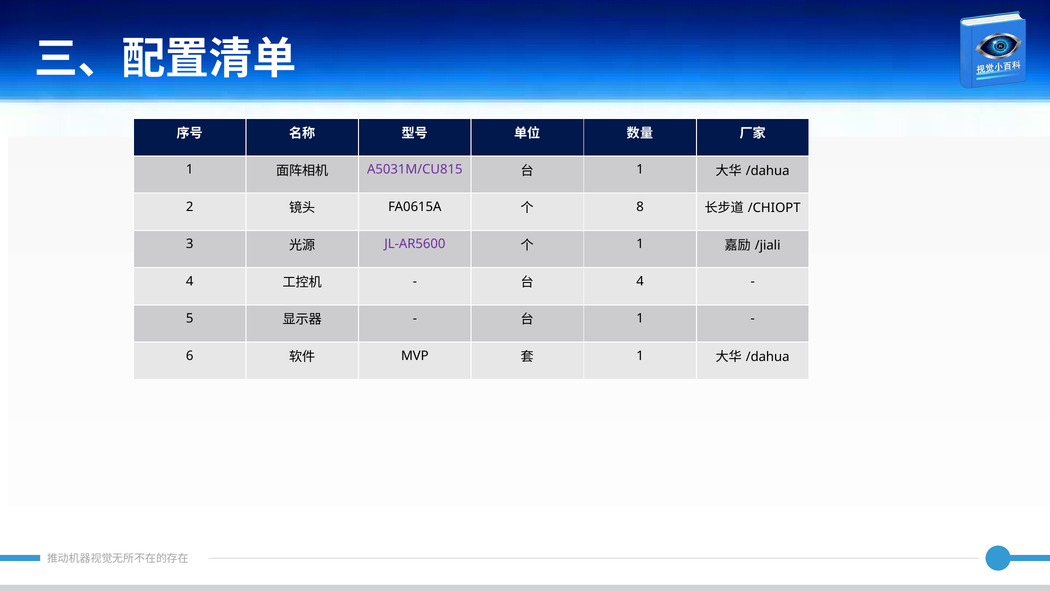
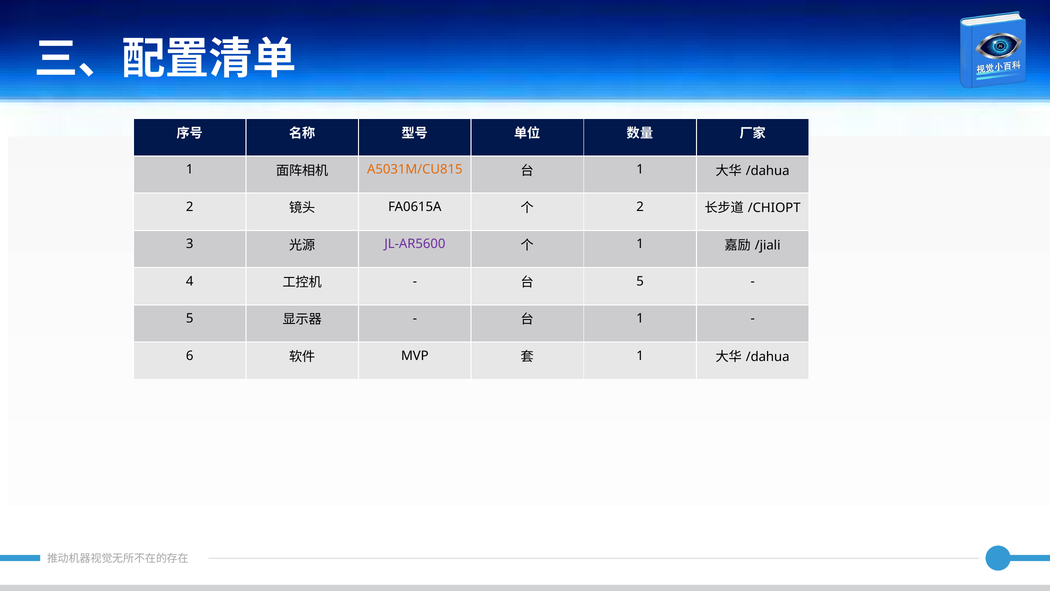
A5031M/CU815 colour: purple -> orange
8 at (640, 207): 8 -> 2
4 at (640, 281): 4 -> 5
